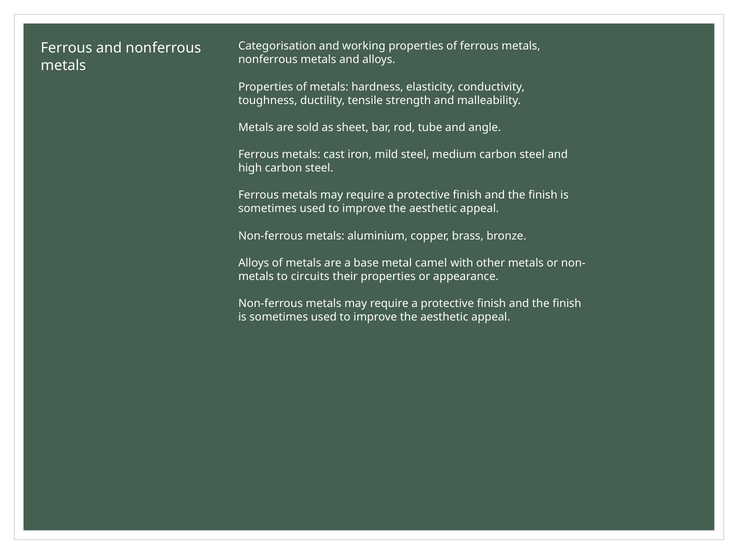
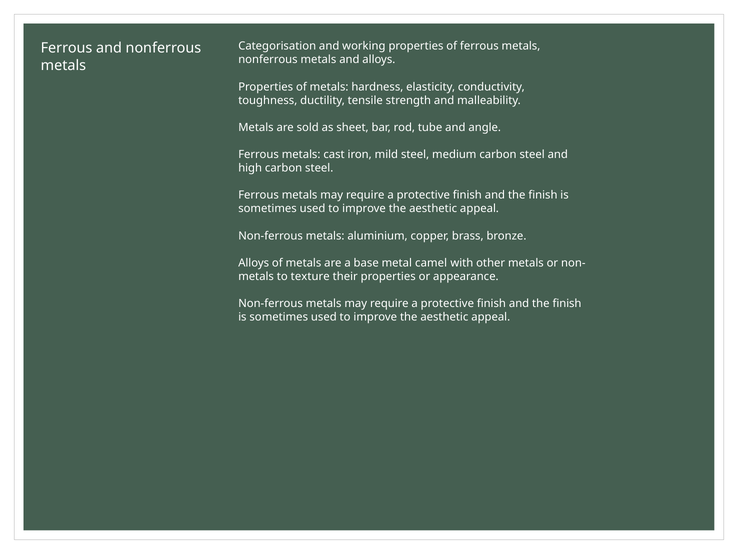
circuits: circuits -> texture
